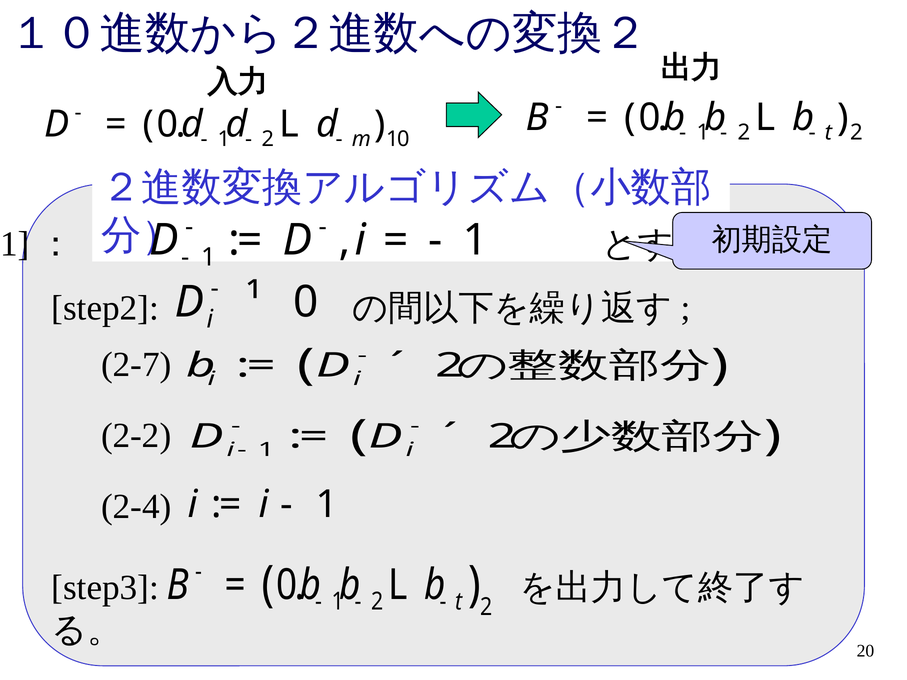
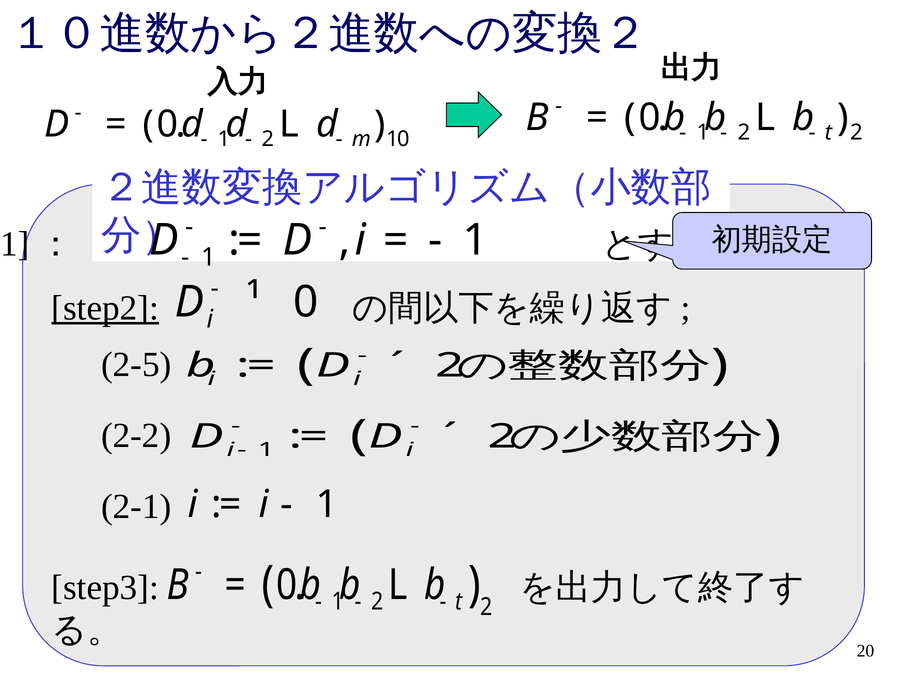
step2 underline: none -> present
2-7: 2-7 -> 2-5
2-4: 2-4 -> 2-1
